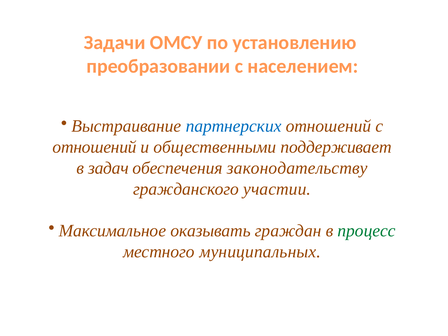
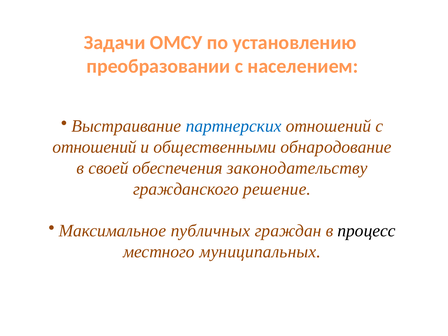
поддерживает: поддерживает -> обнародование
задач: задач -> своей
участии: участии -> решение
оказывать: оказывать -> публичных
процесс colour: green -> black
